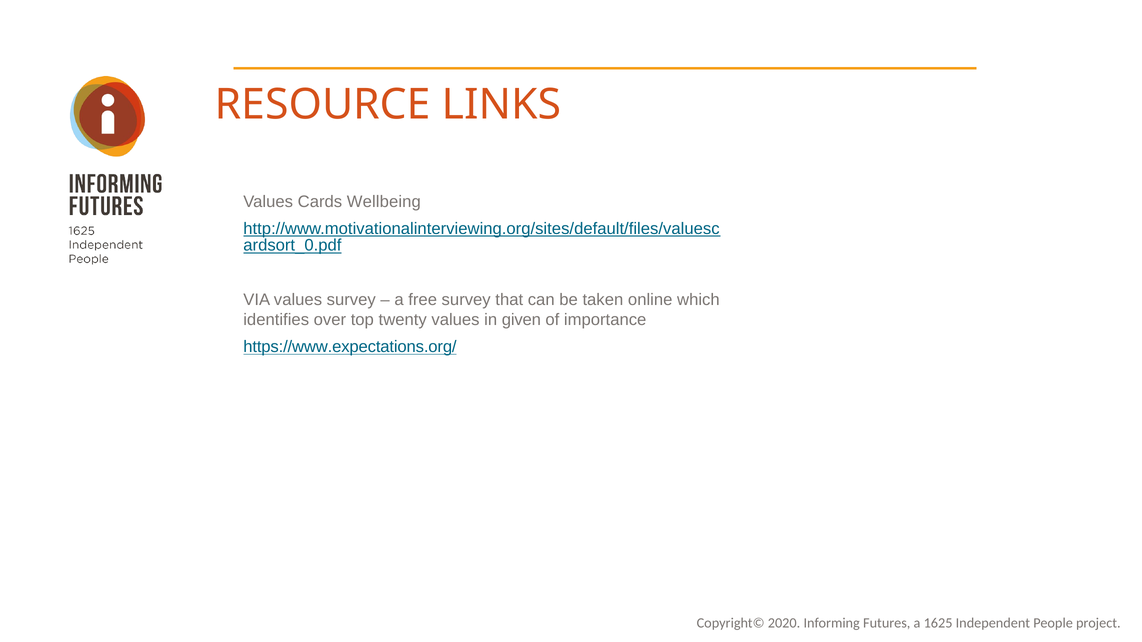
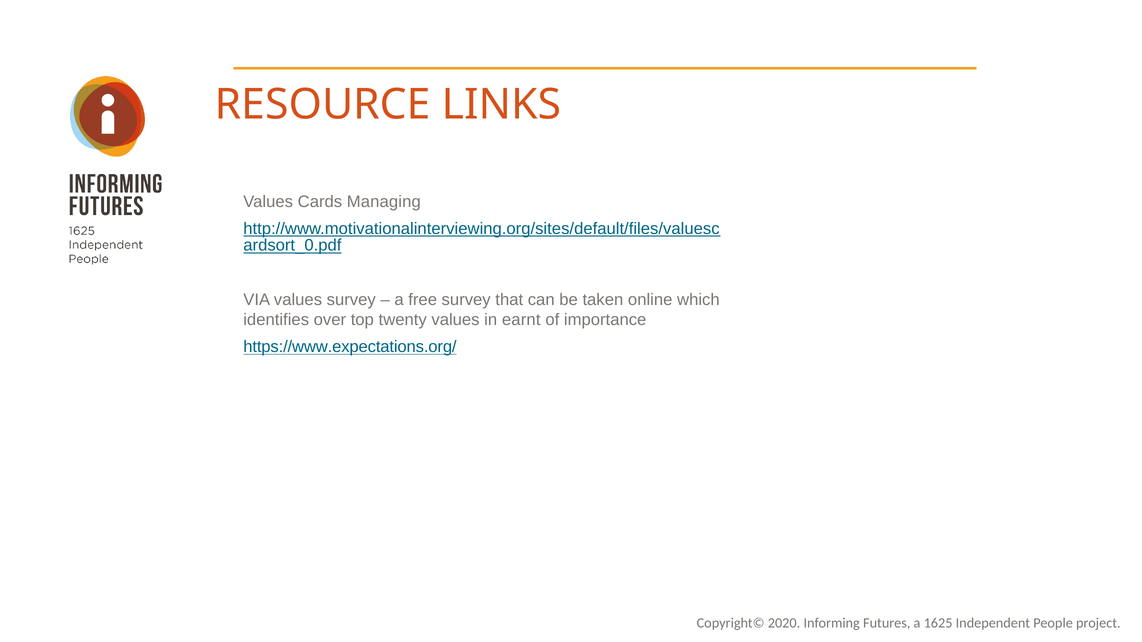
Wellbeing: Wellbeing -> Managing
given: given -> earnt
